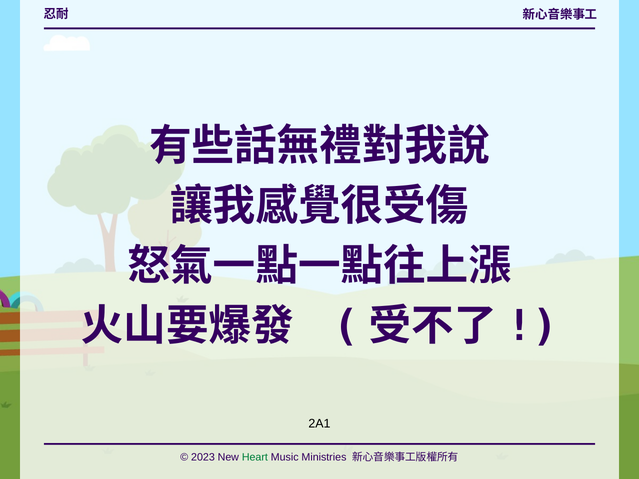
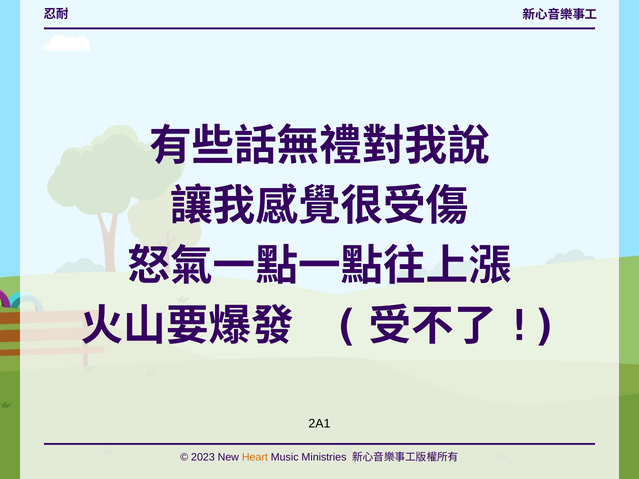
Heart colour: green -> orange
